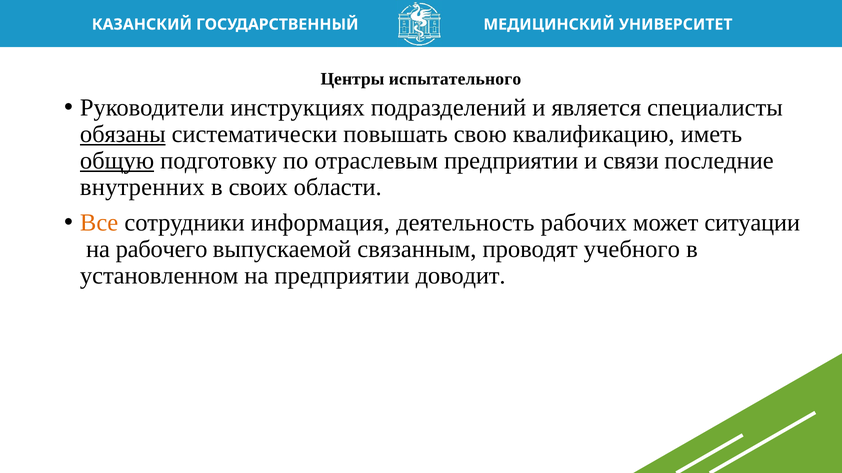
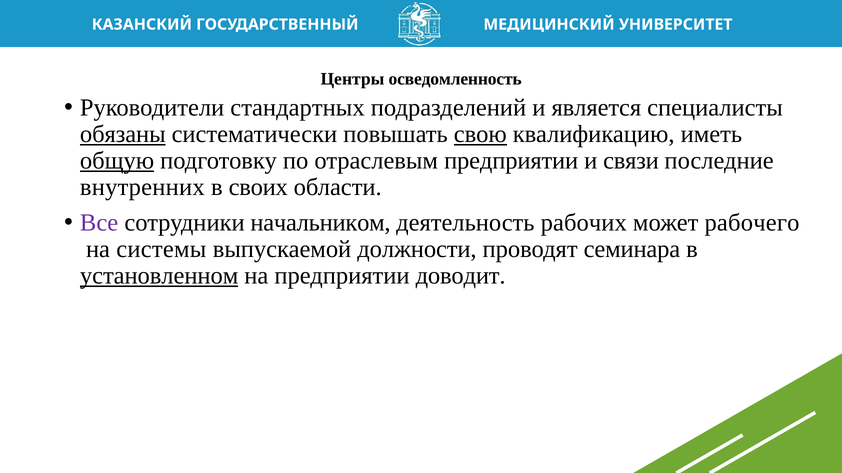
испытательного: испытательного -> осведомленность
инструкциях: инструкциях -> стандартных
свою underline: none -> present
Все colour: orange -> purple
информация: информация -> начальником
ситуации: ситуации -> рабочего
рабочего: рабочего -> системы
связанным: связанным -> должности
учебного: учебного -> семинара
установленном underline: none -> present
